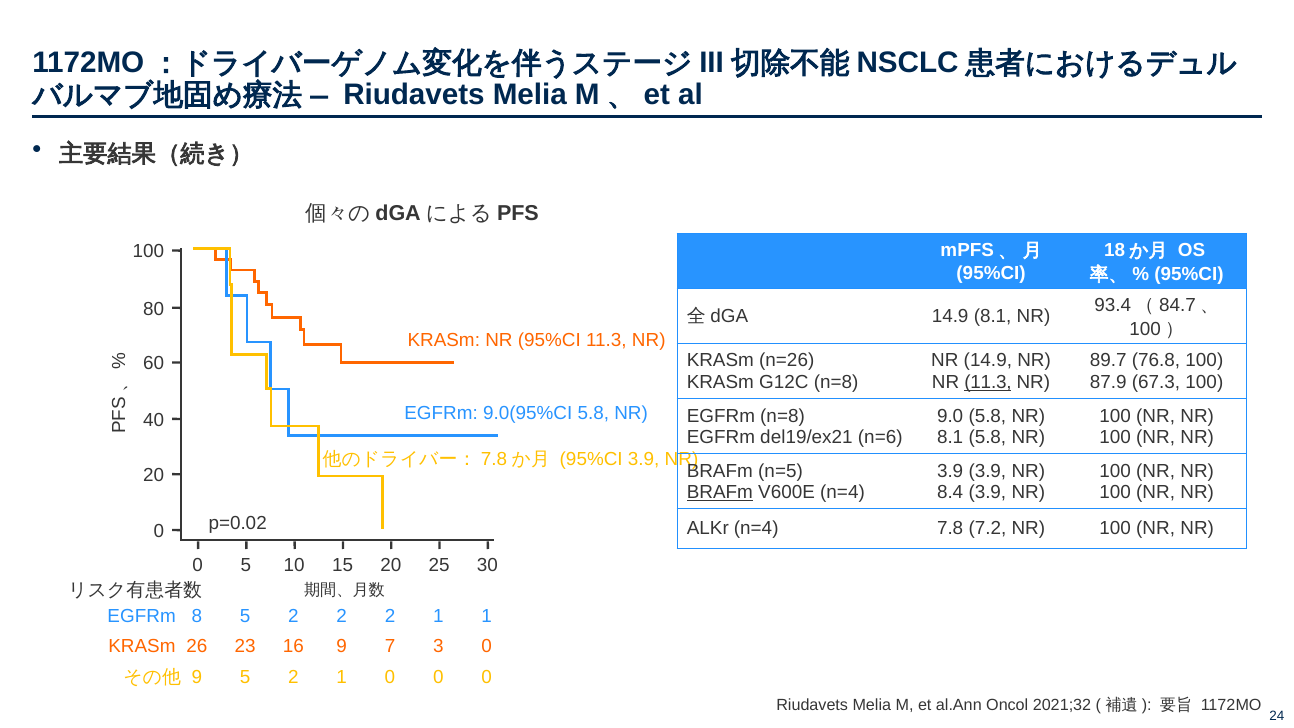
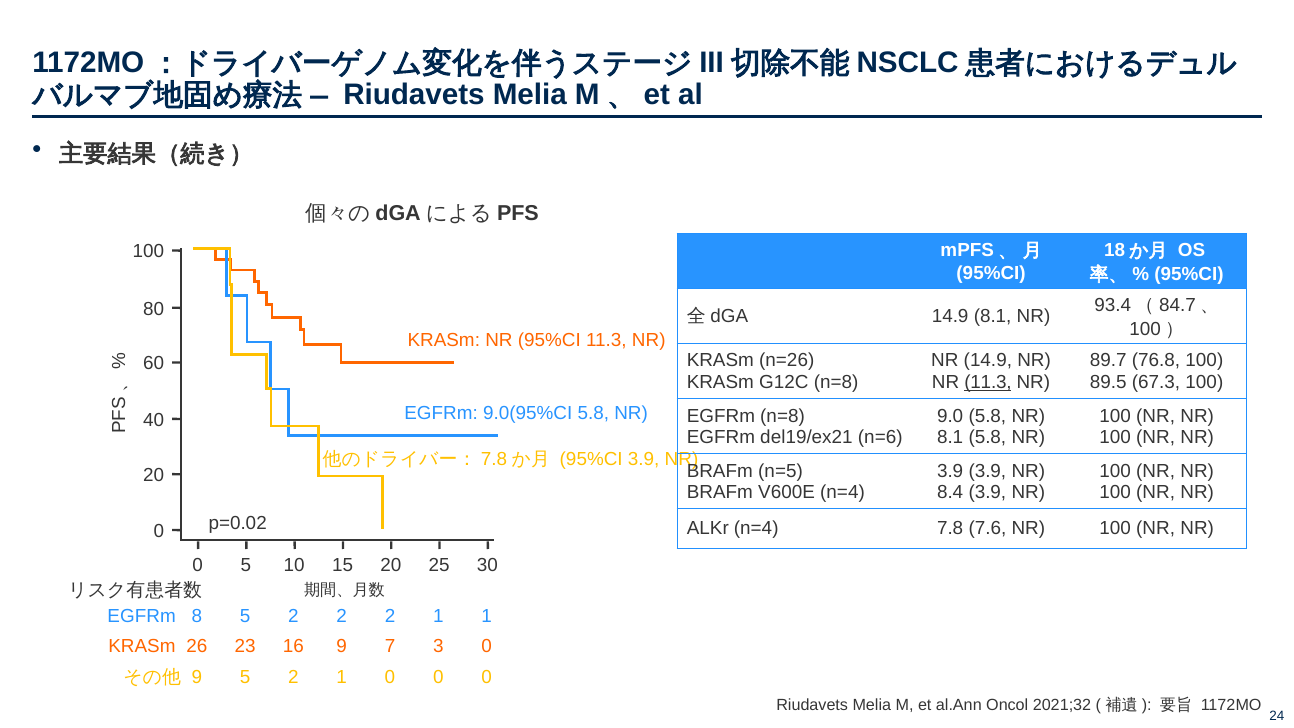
87.9: 87.9 -> 89.5
BRAFm at (720, 492) underline: present -> none
7.2: 7.2 -> 7.6
